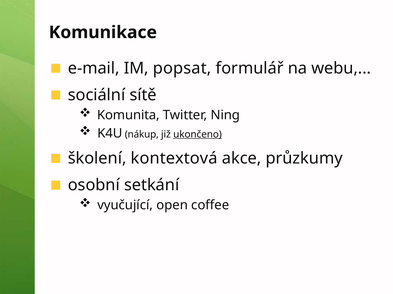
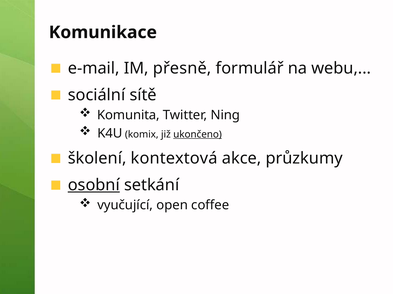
popsat: popsat -> přesně
nákup: nákup -> komix
osobní underline: none -> present
